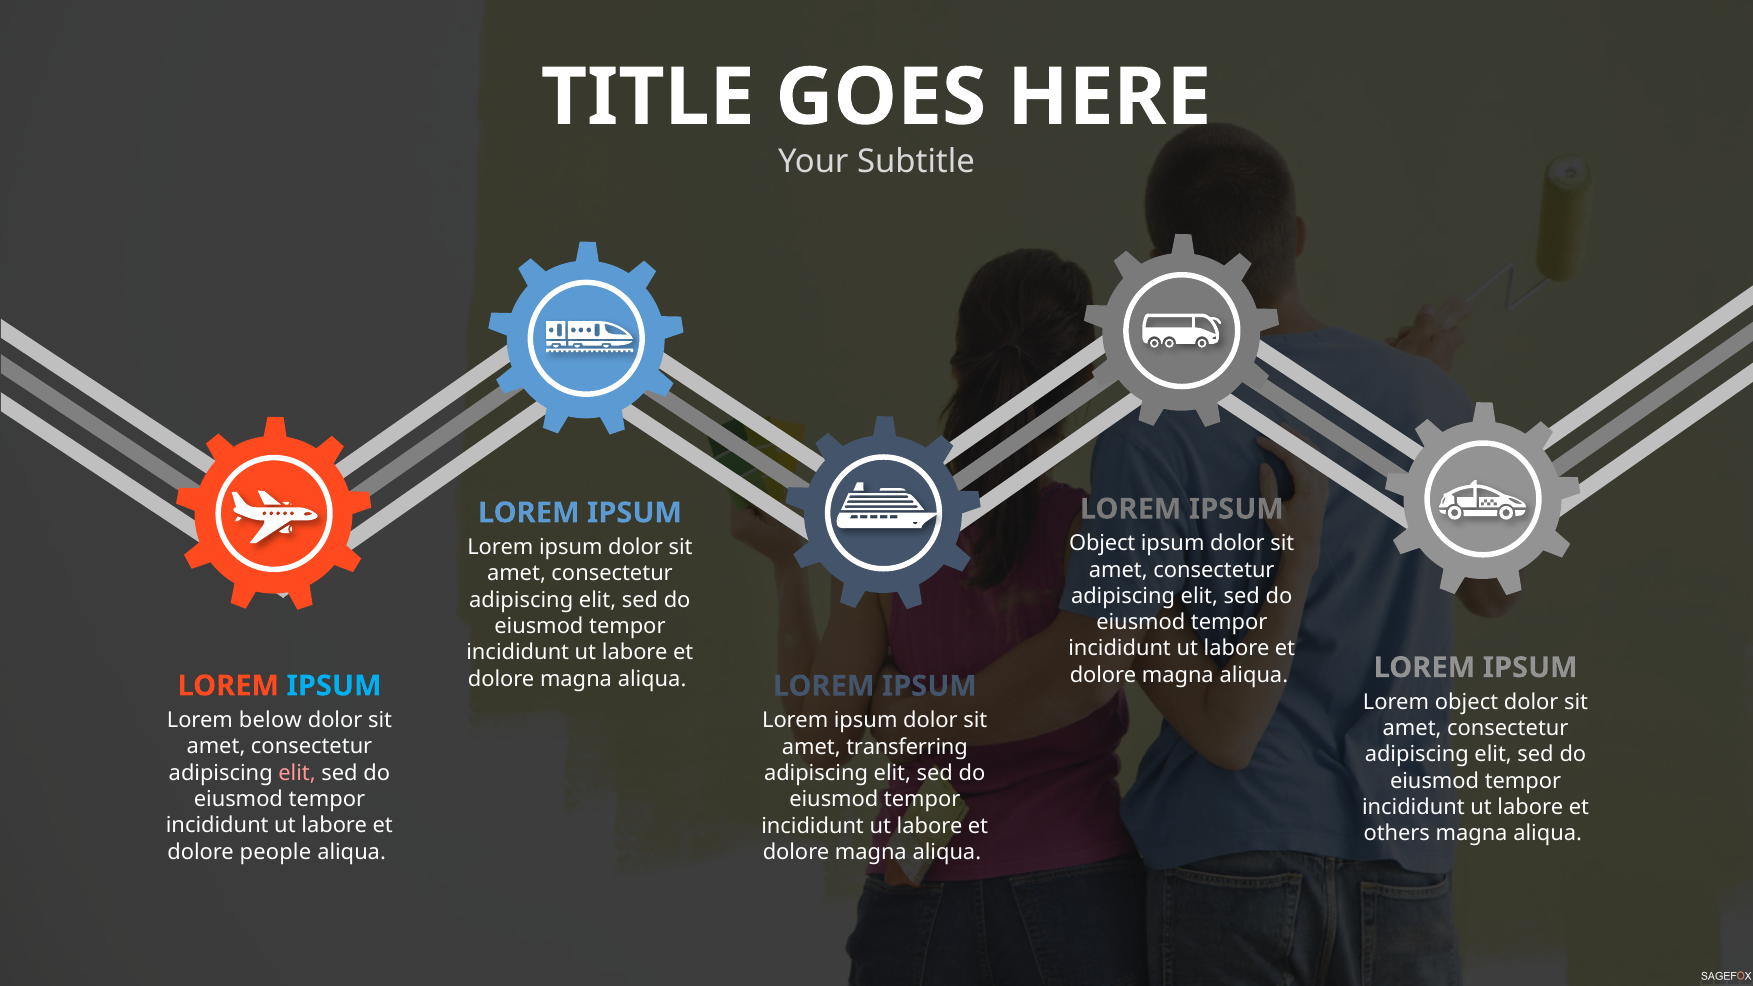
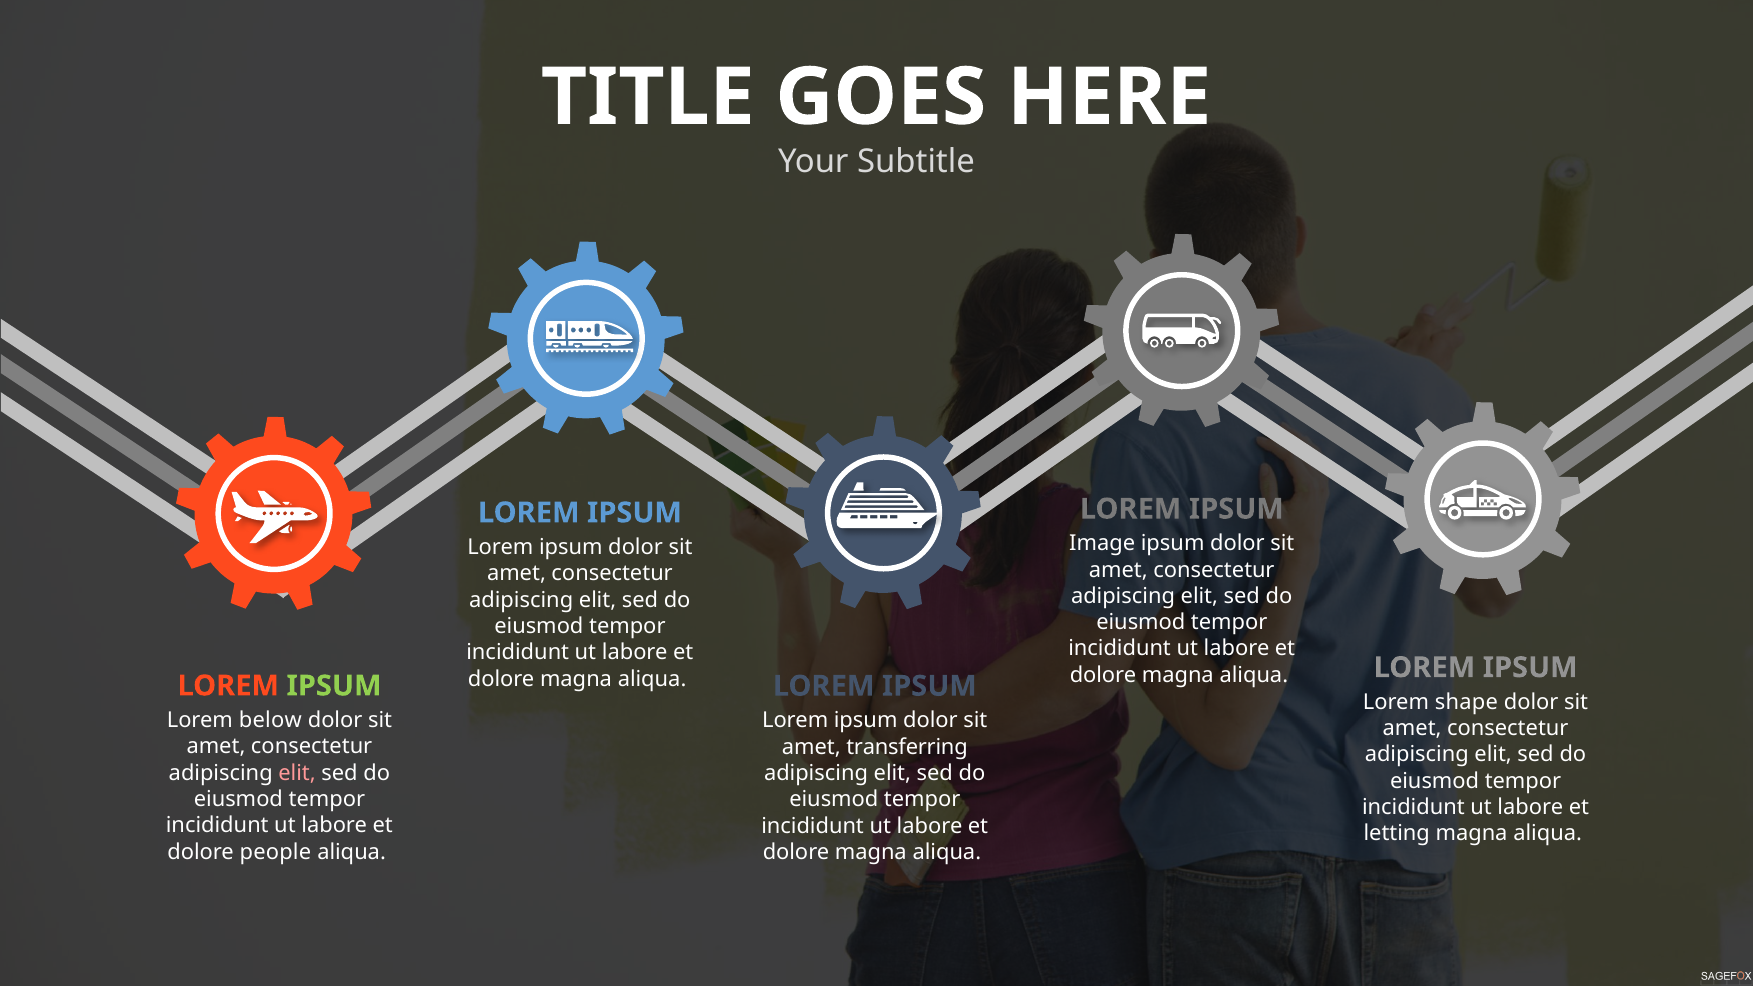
Object at (1102, 544): Object -> Image
IPSUM at (334, 686) colour: light blue -> light green
Lorem object: object -> shape
others: others -> letting
